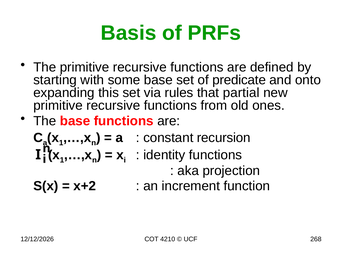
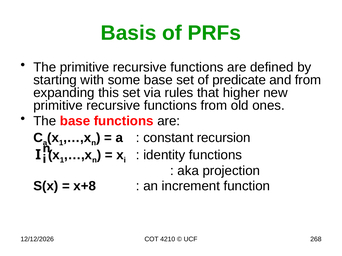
and onto: onto -> from
partial: partial -> higher
x+2: x+2 -> x+8
